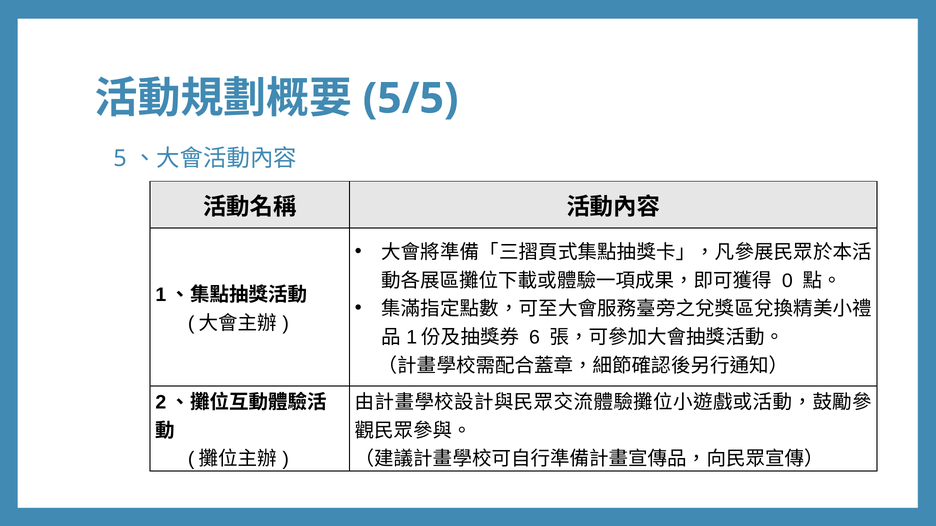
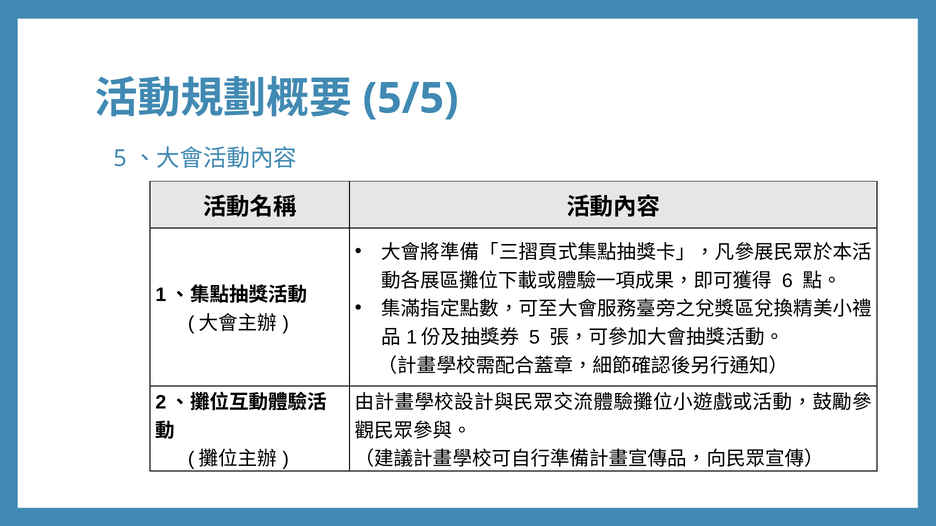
0: 0 -> 6
6 at (535, 338): 6 -> 5
